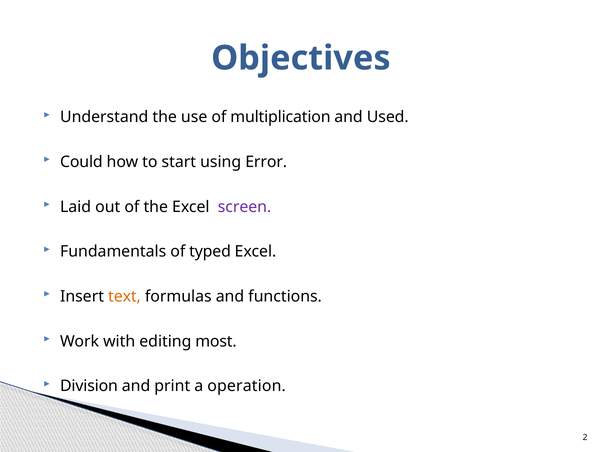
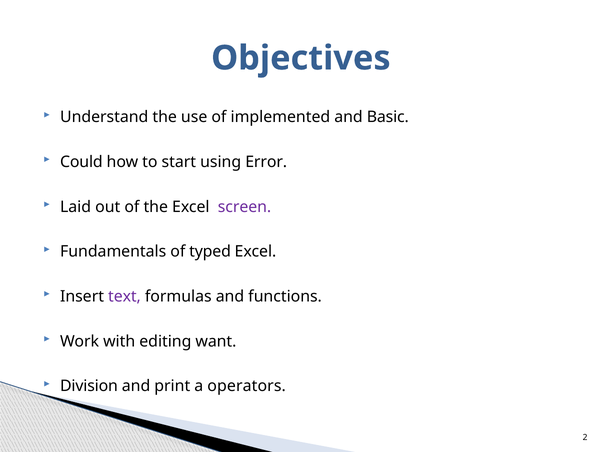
multiplication: multiplication -> implemented
Used: Used -> Basic
text colour: orange -> purple
most: most -> want
operation: operation -> operators
